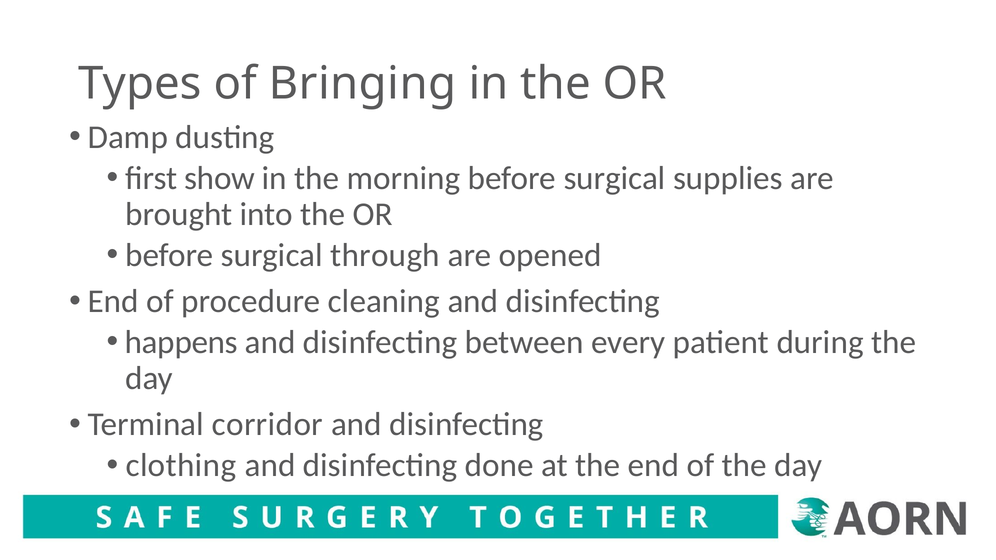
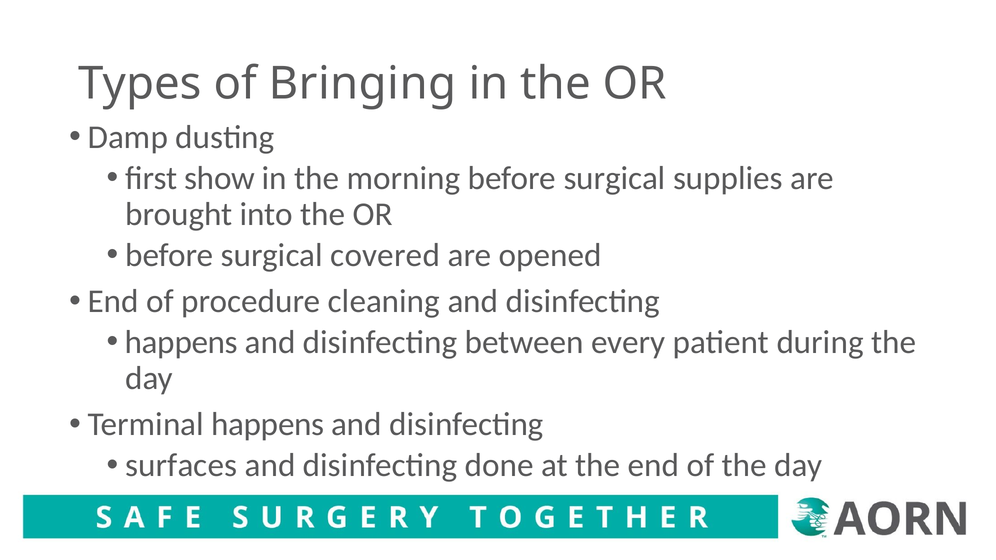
through: through -> covered
Terminal corridor: corridor -> happens
clothing: clothing -> surfaces
